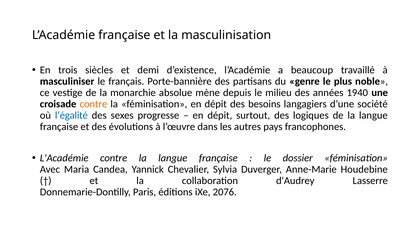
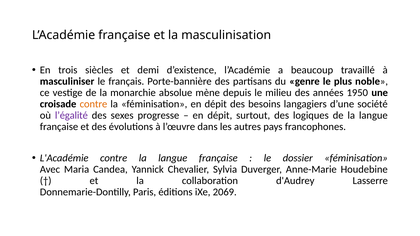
1940: 1940 -> 1950
l’égalité colour: blue -> purple
2076: 2076 -> 2069
